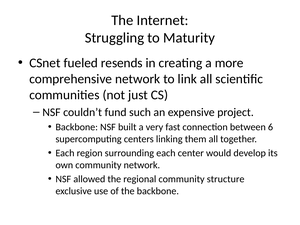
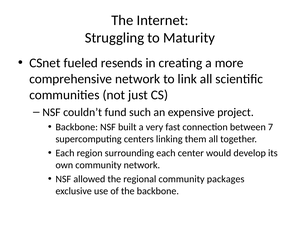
6: 6 -> 7
structure: structure -> packages
